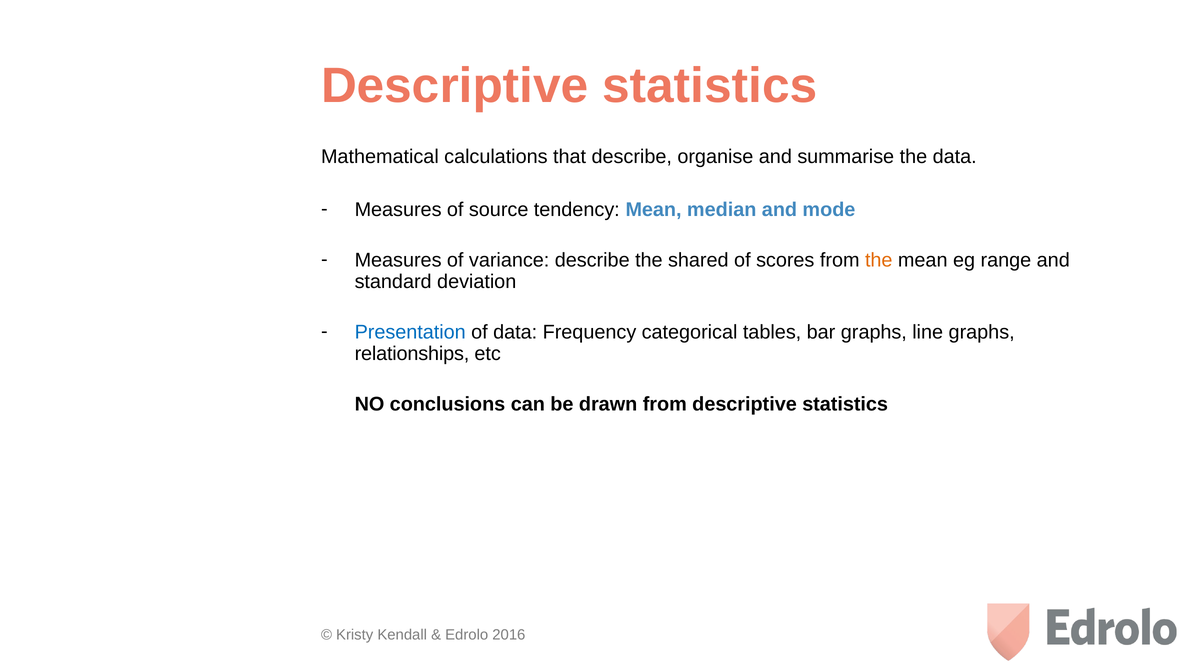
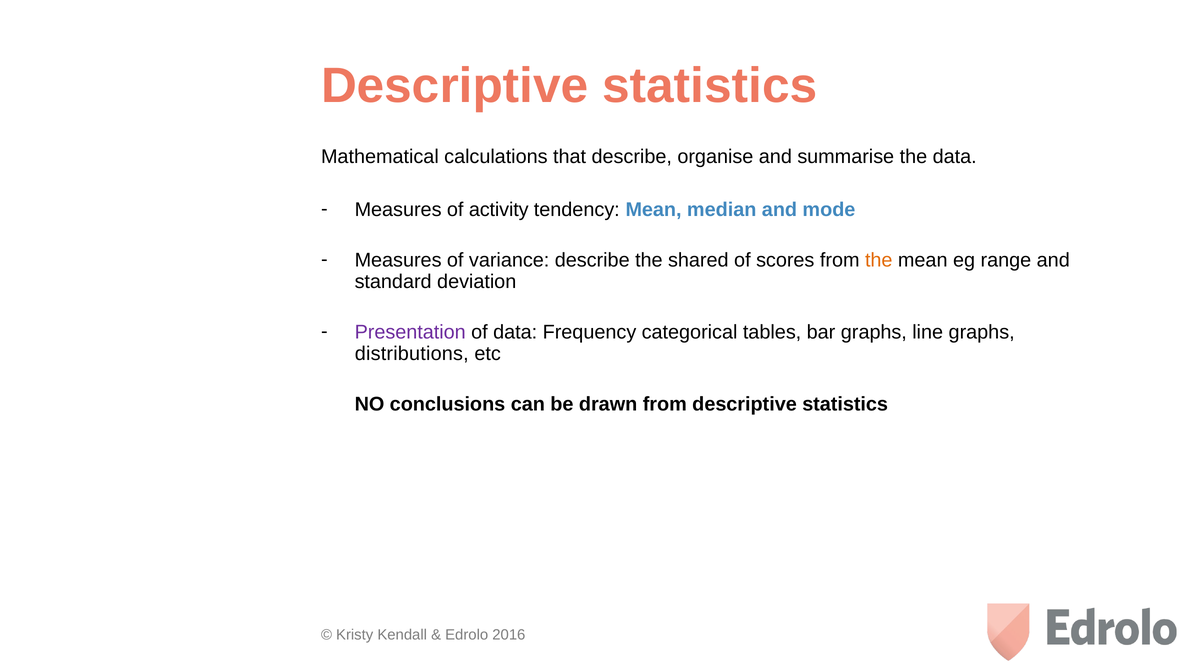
source: source -> activity
Presentation colour: blue -> purple
relationships: relationships -> distributions
